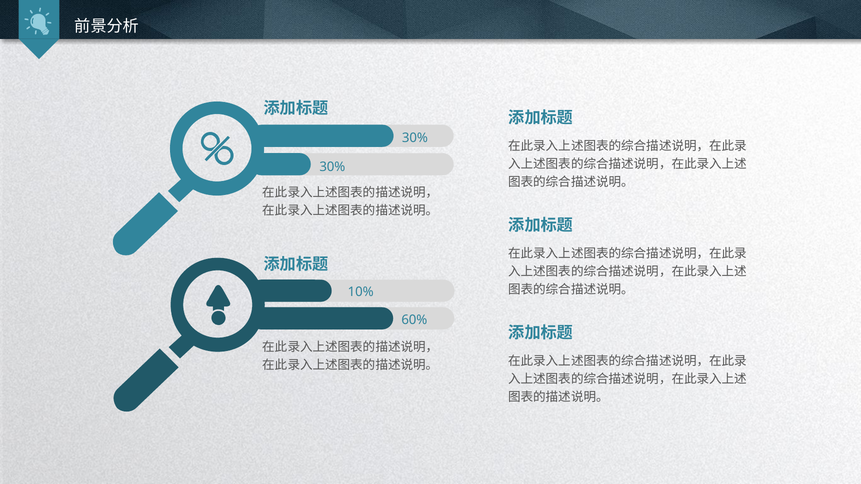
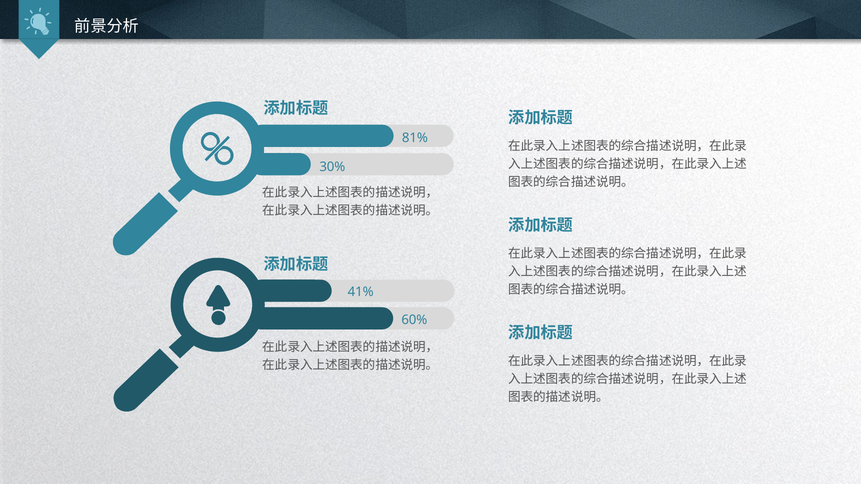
30% at (415, 138): 30% -> 81%
10%: 10% -> 41%
